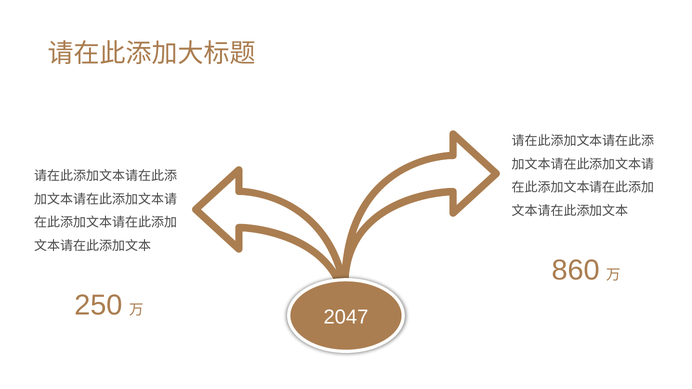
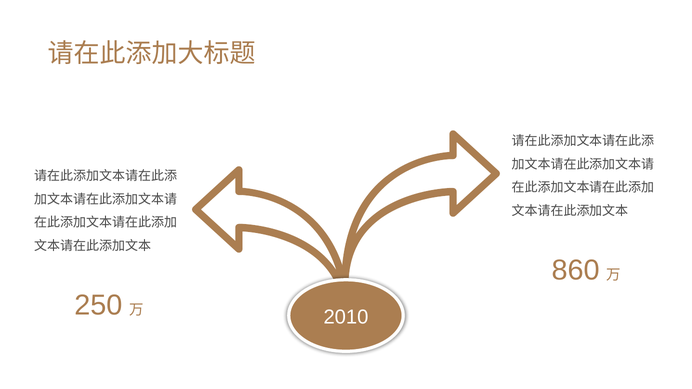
2047: 2047 -> 2010
